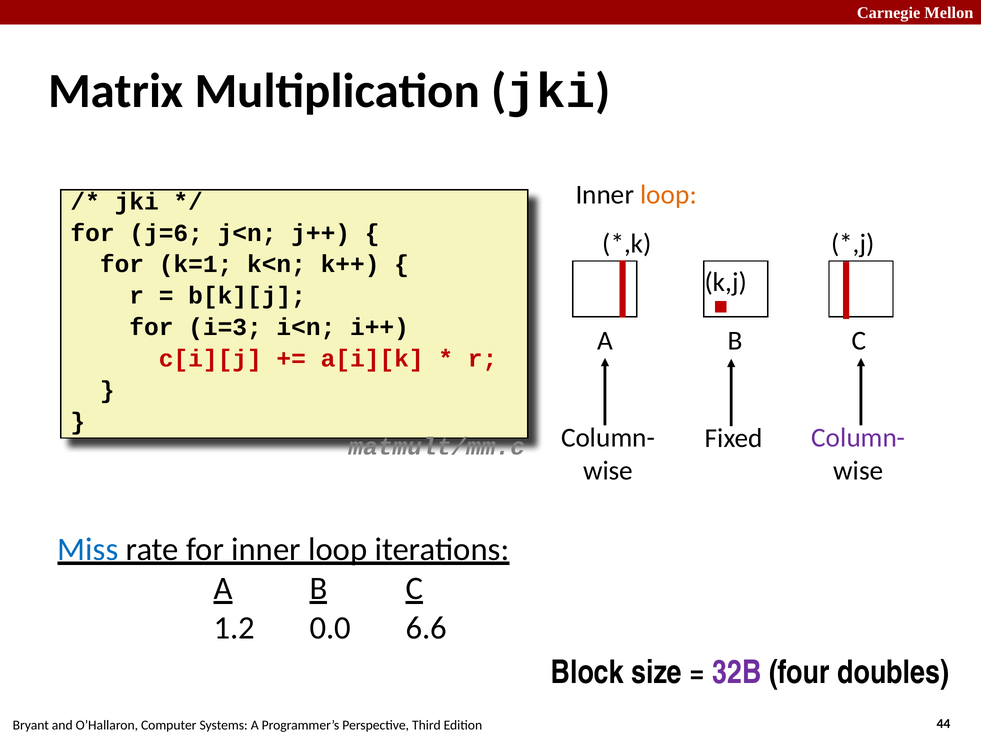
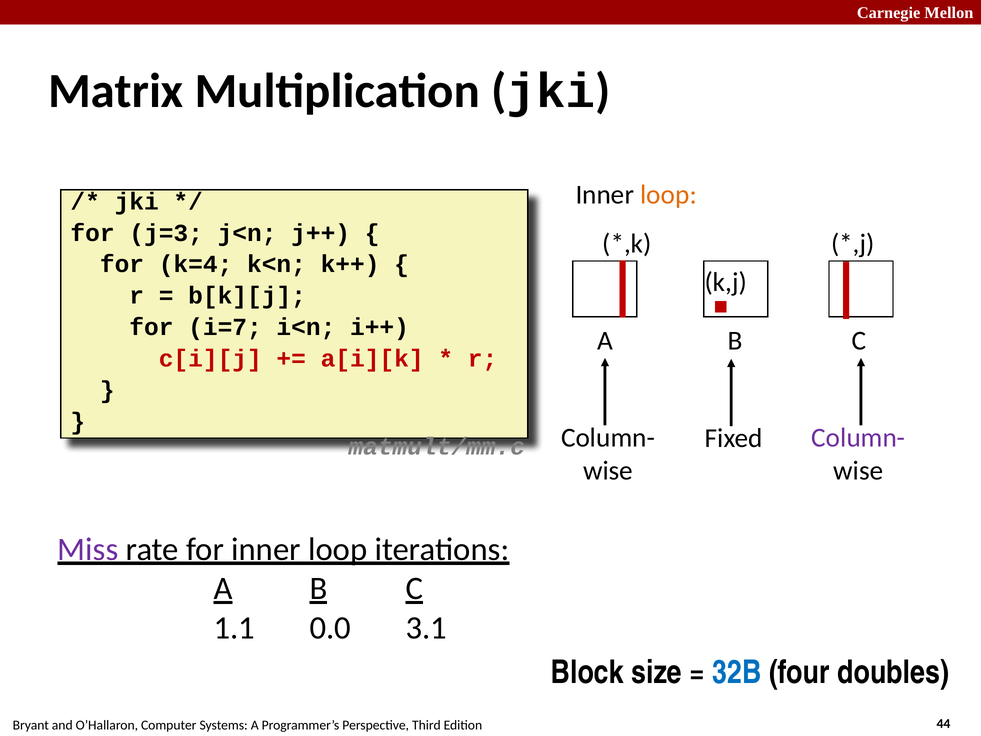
j=6: j=6 -> j=3
k=1: k=1 -> k=4
i=3: i=3 -> i=7
Miss colour: blue -> purple
1.2: 1.2 -> 1.1
6.6: 6.6 -> 3.1
32B colour: purple -> blue
